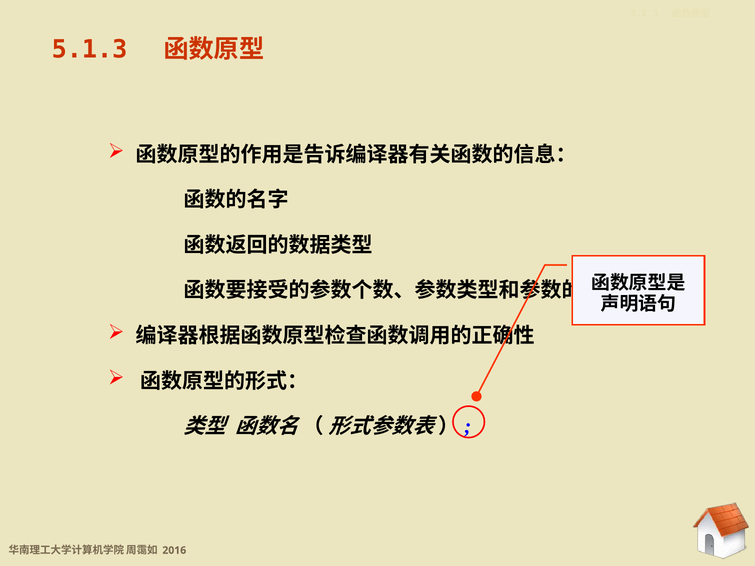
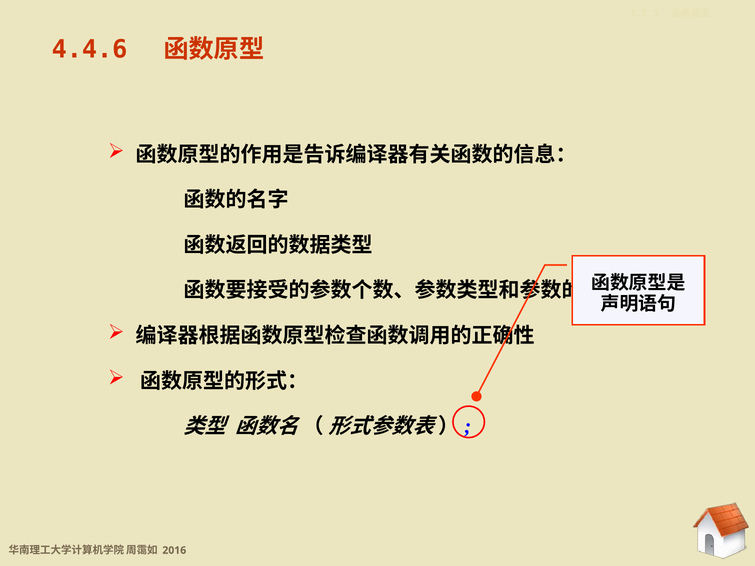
5.1.3: 5.1.3 -> 4.4.6
